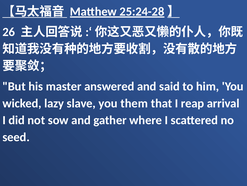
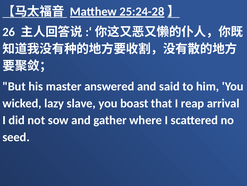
them: them -> boast
